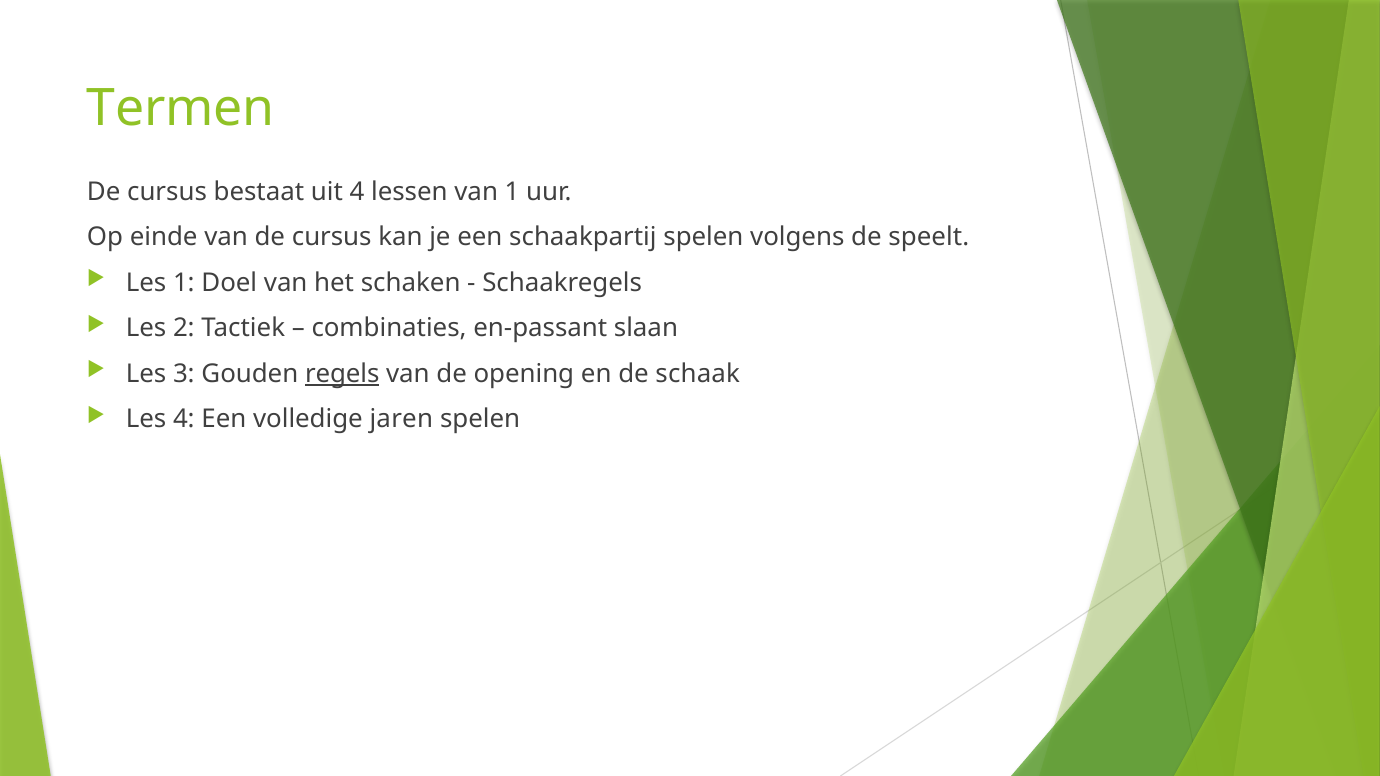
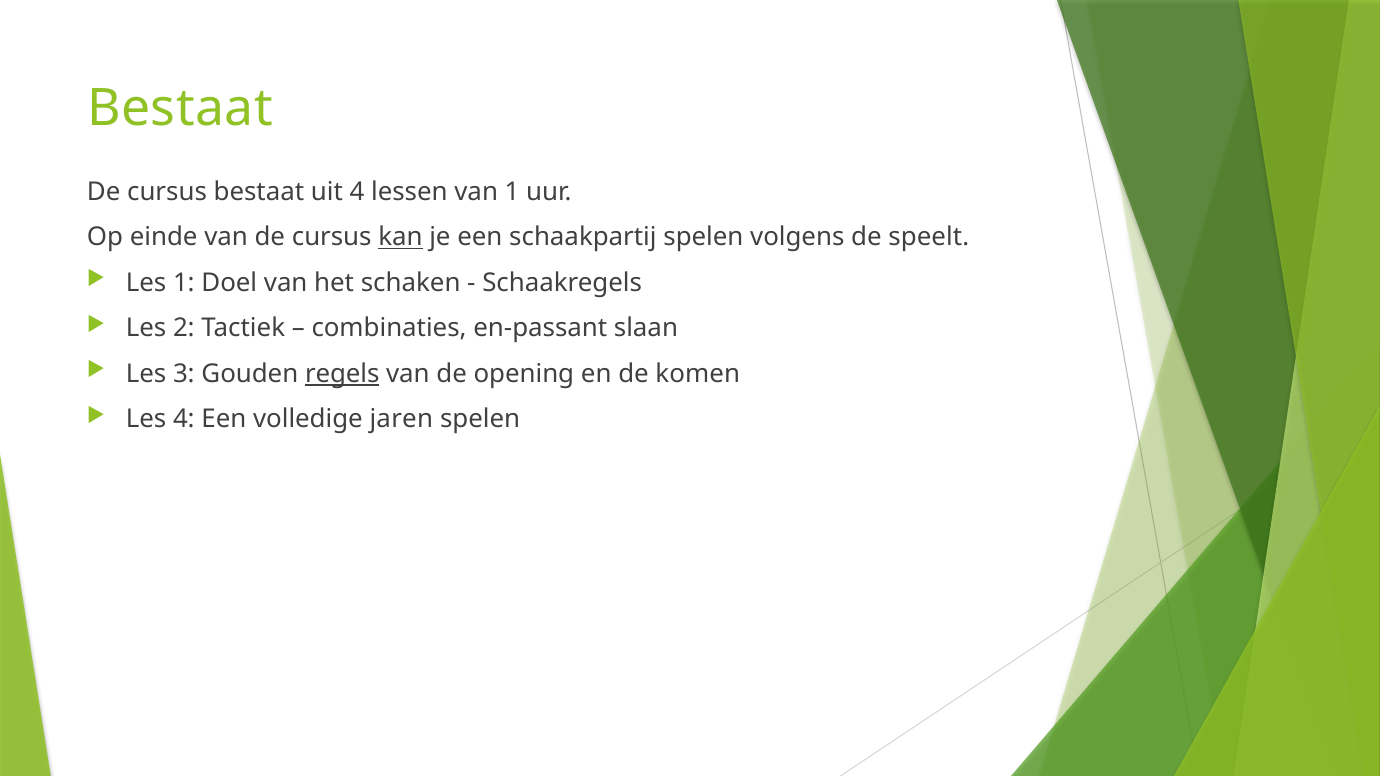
Termen at (181, 109): Termen -> Bestaat
kan underline: none -> present
schaak: schaak -> komen
